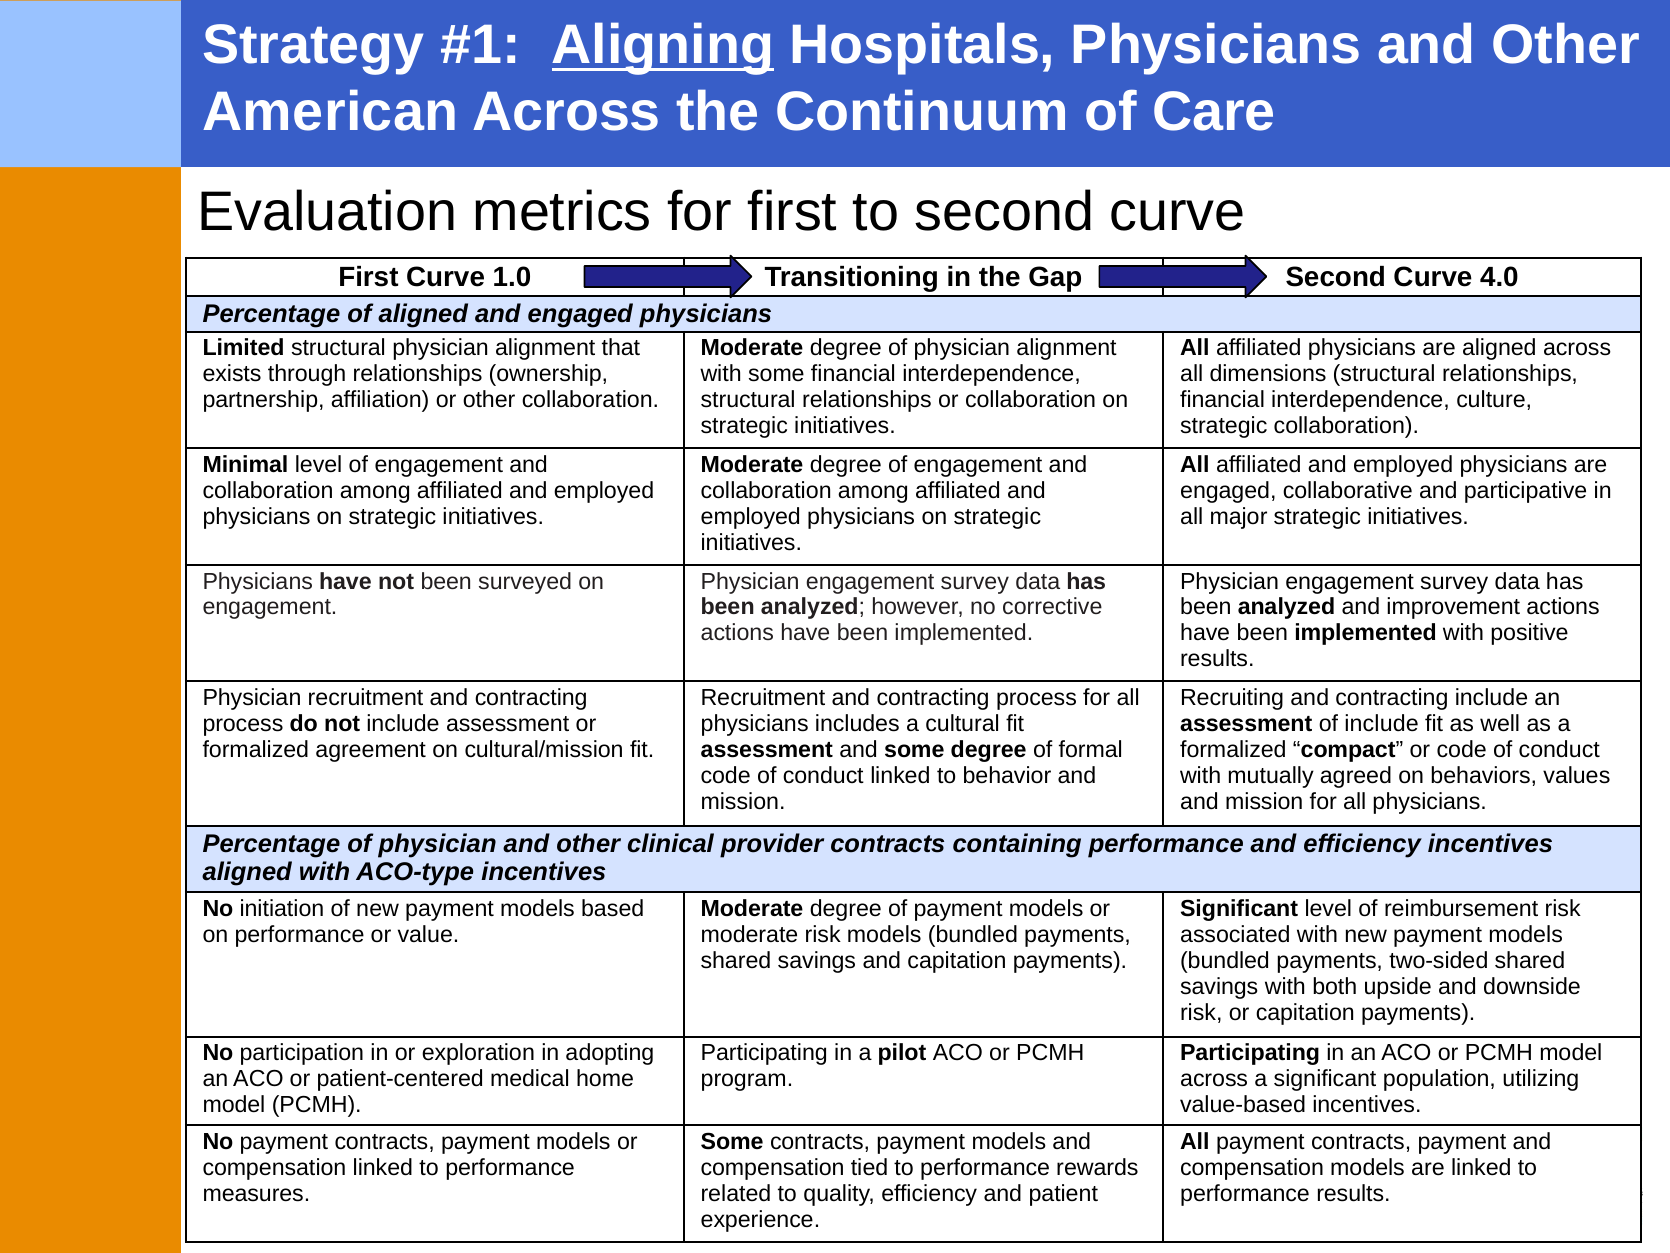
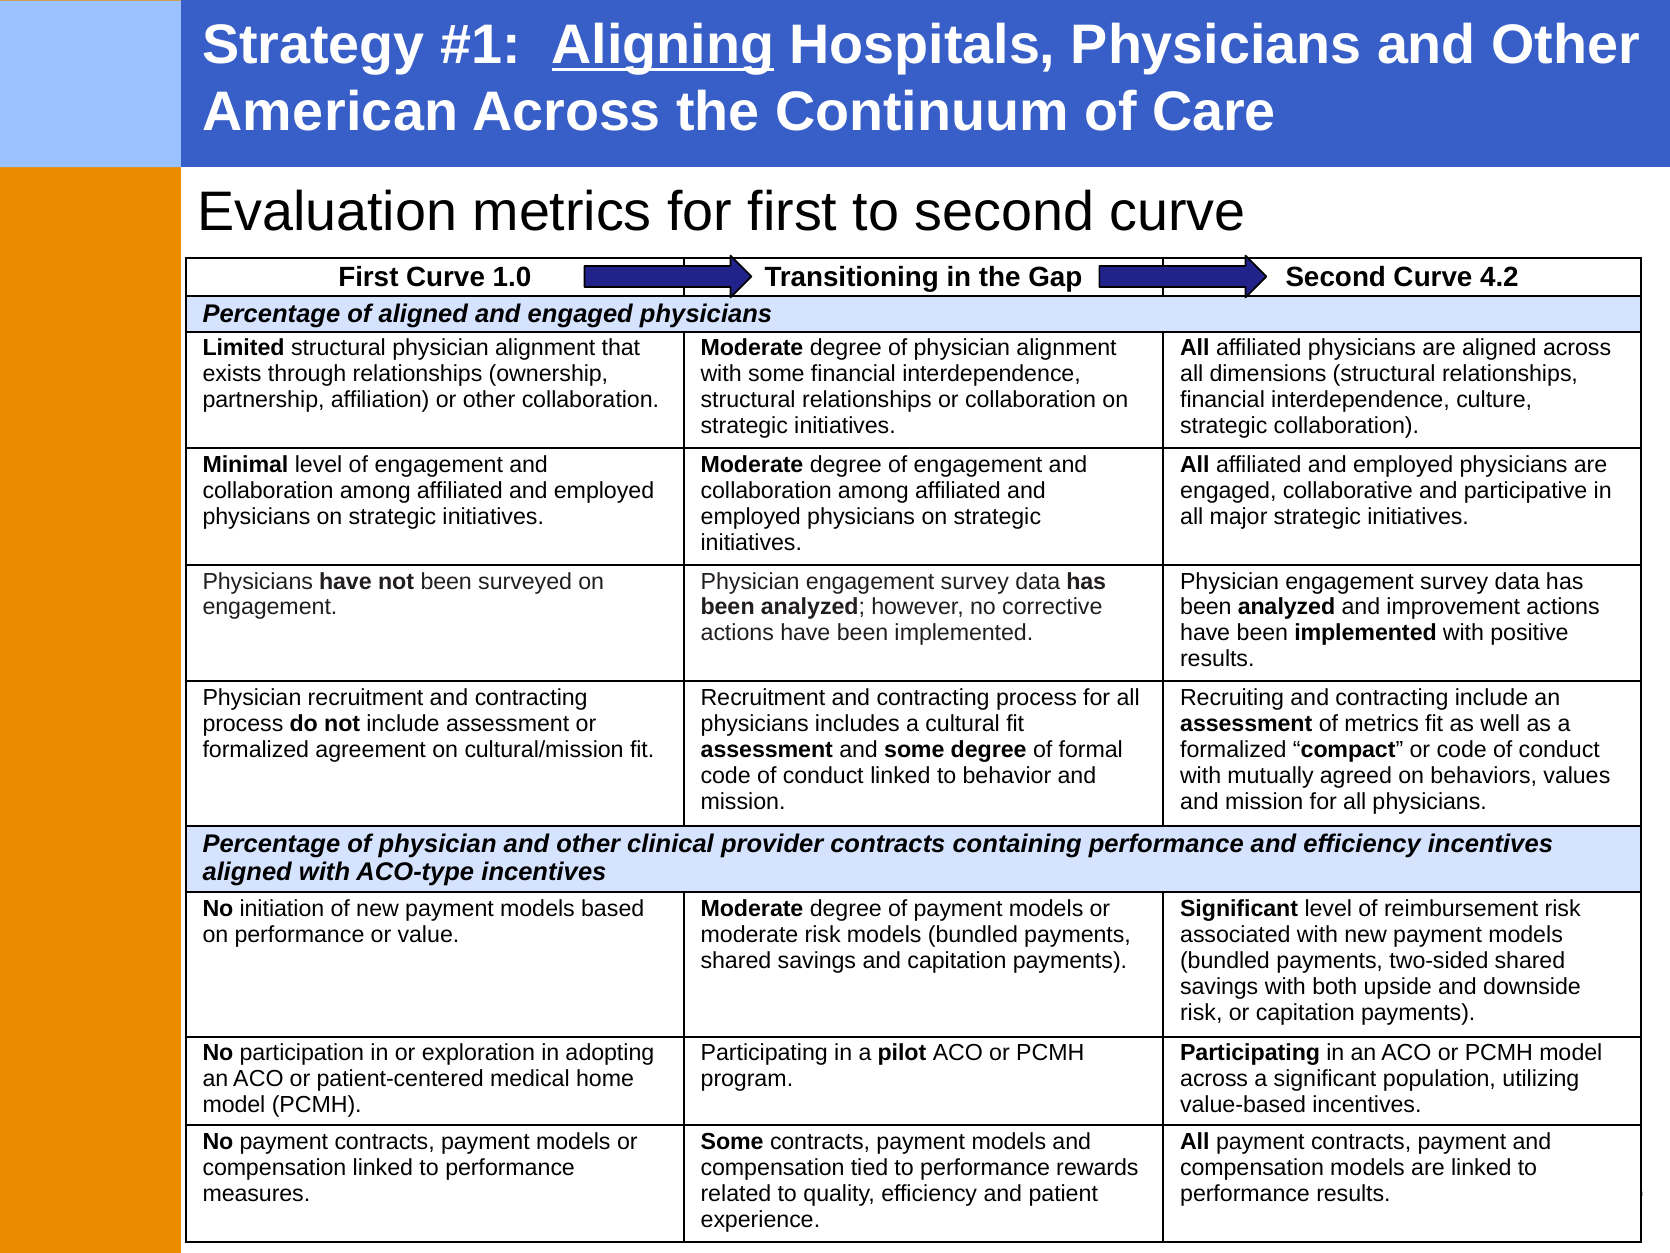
4.0: 4.0 -> 4.2
of include: include -> metrics
